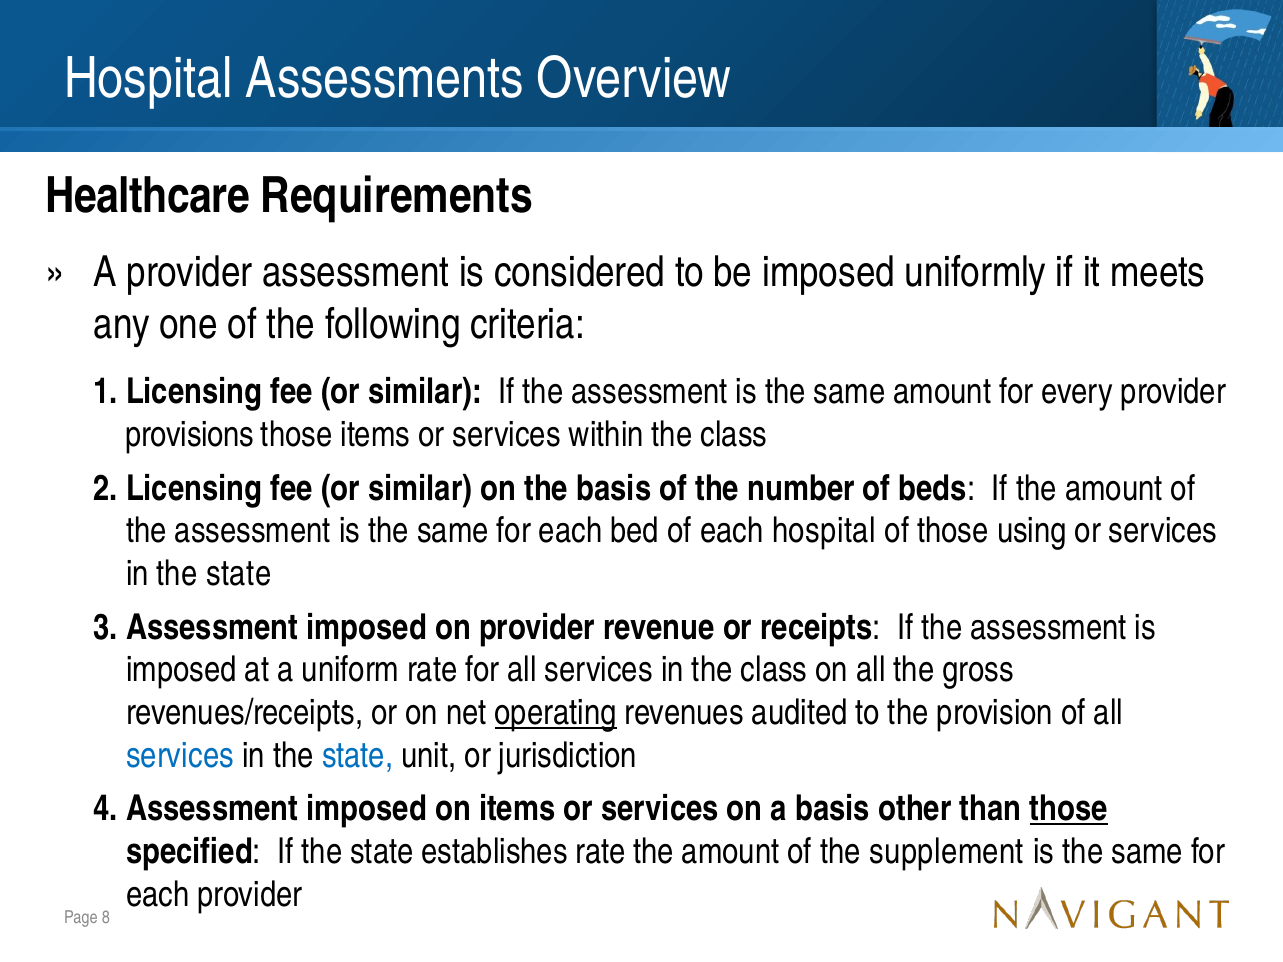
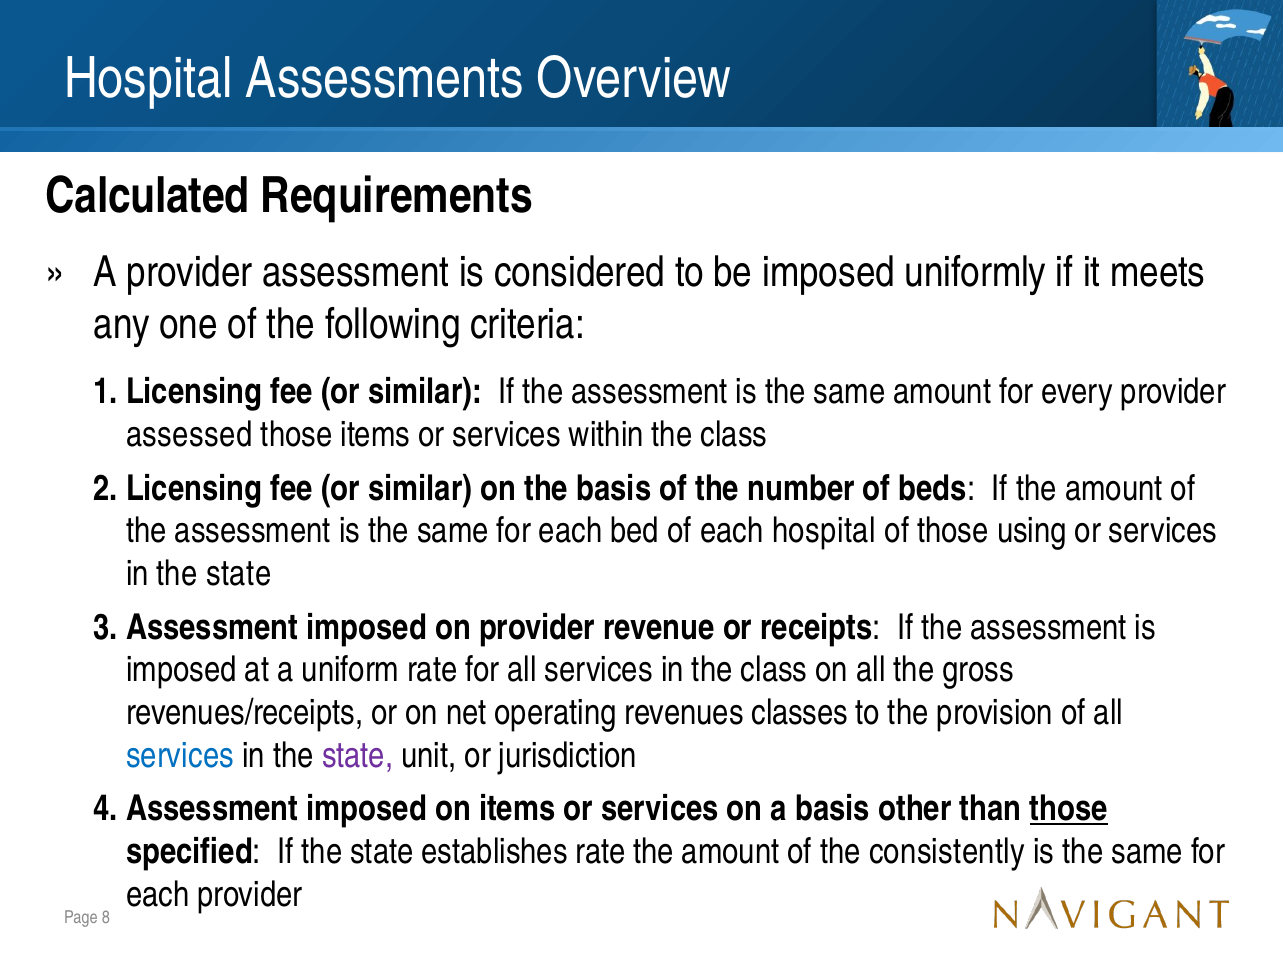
Healthcare: Healthcare -> Calculated
provisions: provisions -> assessed
operating underline: present -> none
audited: audited -> classes
state at (358, 756) colour: blue -> purple
supplement: supplement -> consistently
